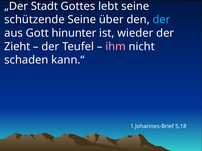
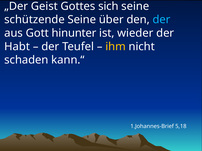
Stadt: Stadt -> Geist
lebt: lebt -> sich
Zieht: Zieht -> Habt
ihm colour: pink -> yellow
